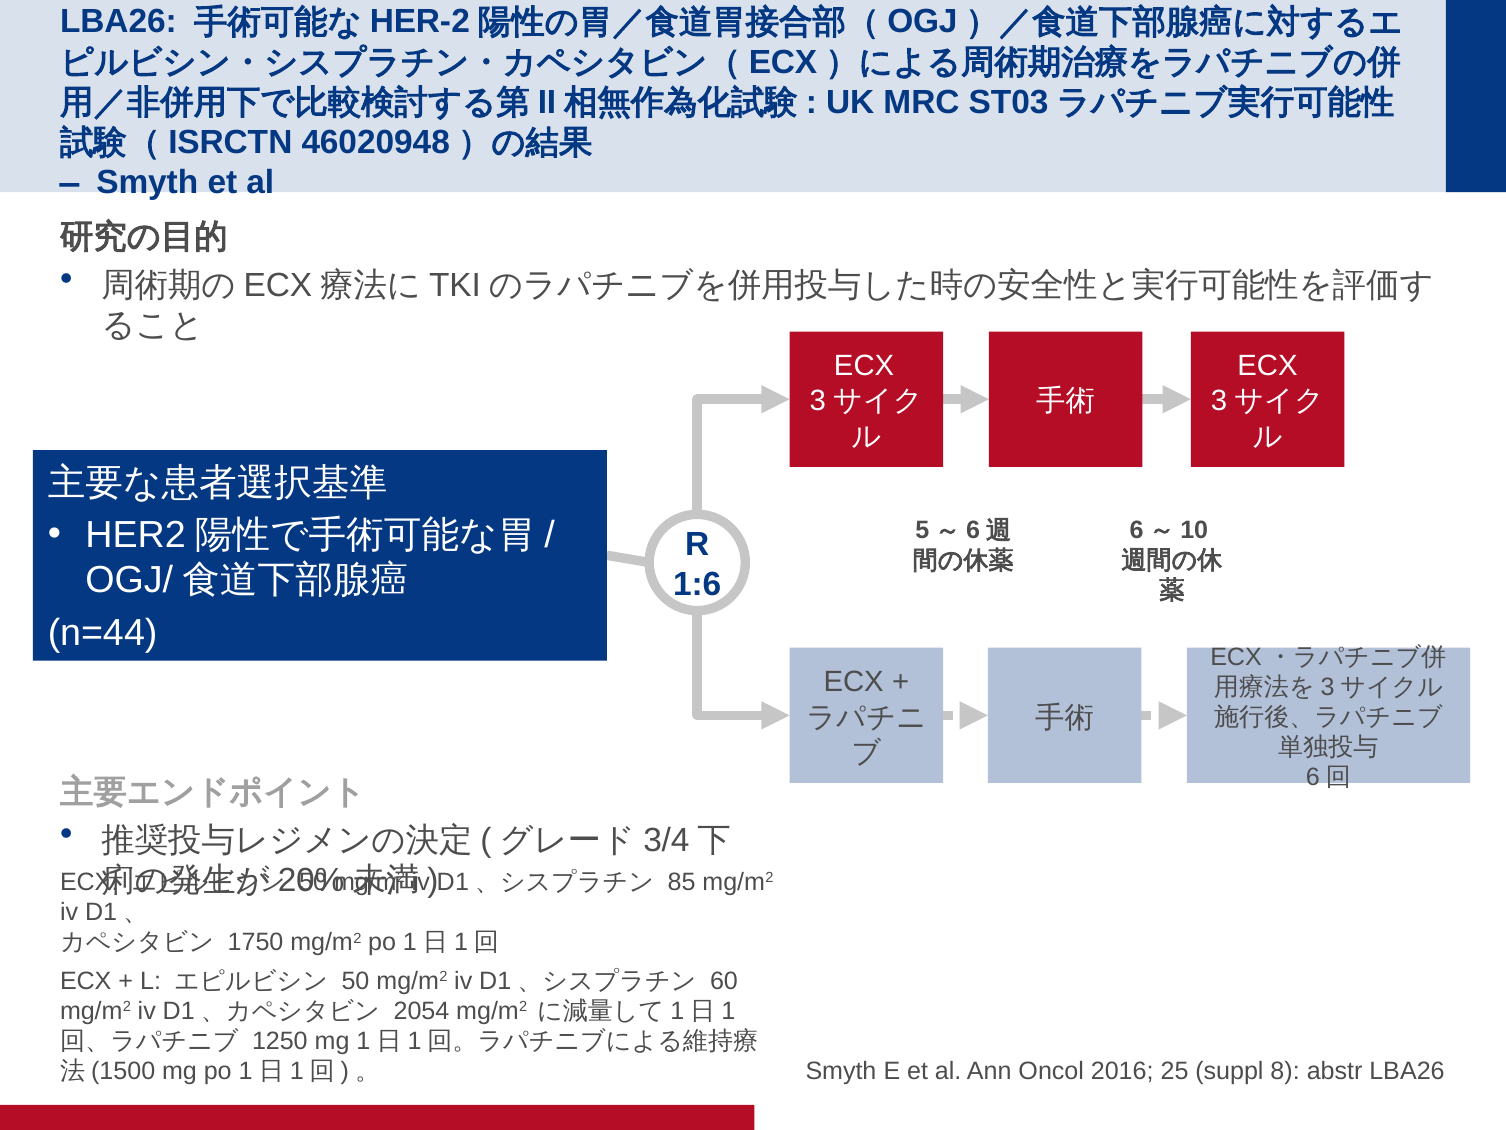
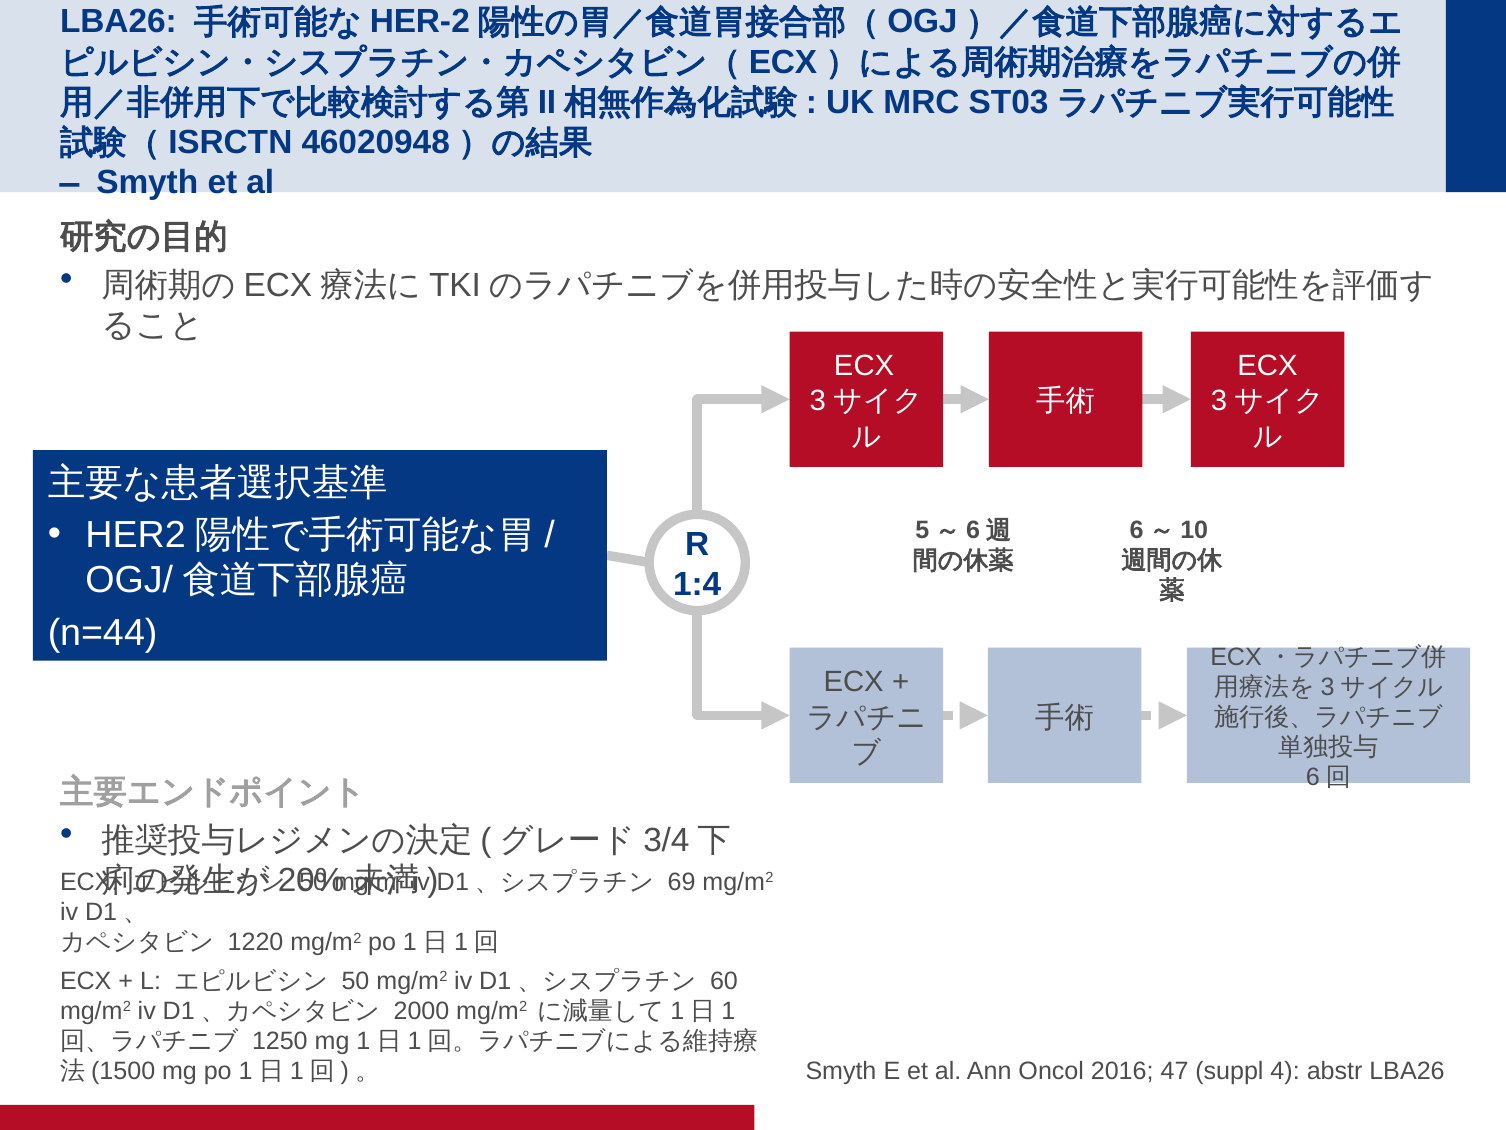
1:6: 1:6 -> 1:4
85: 85 -> 69
1750: 1750 -> 1220
2054: 2054 -> 2000
25: 25 -> 47
8: 8 -> 4
